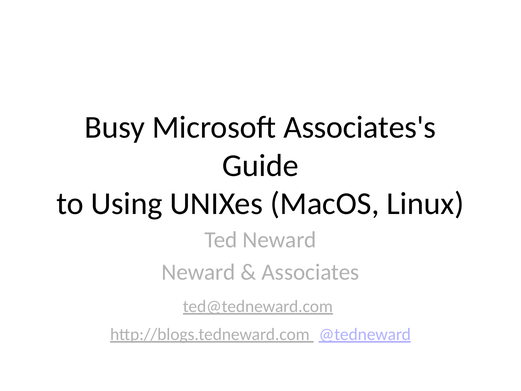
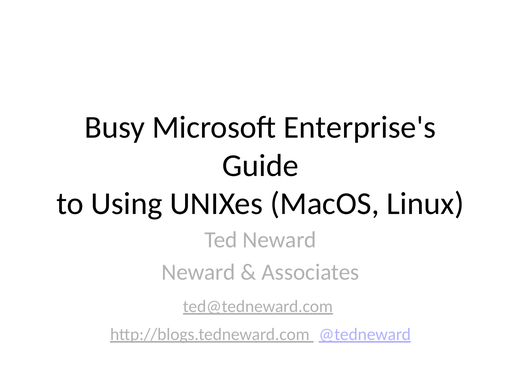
Associates's: Associates's -> Enterprise's
